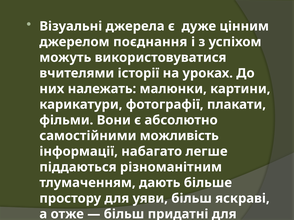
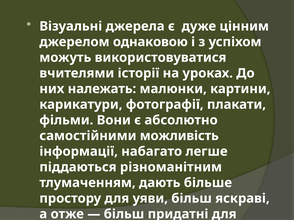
поєднання: поєднання -> однаковою
